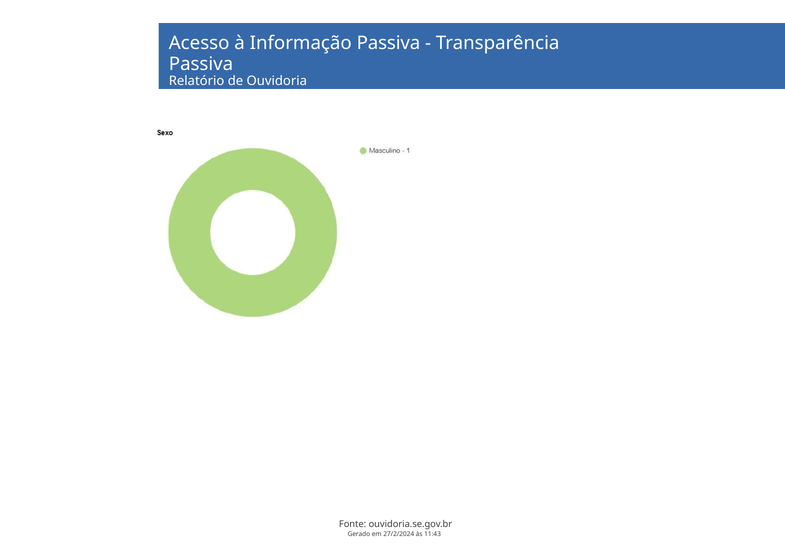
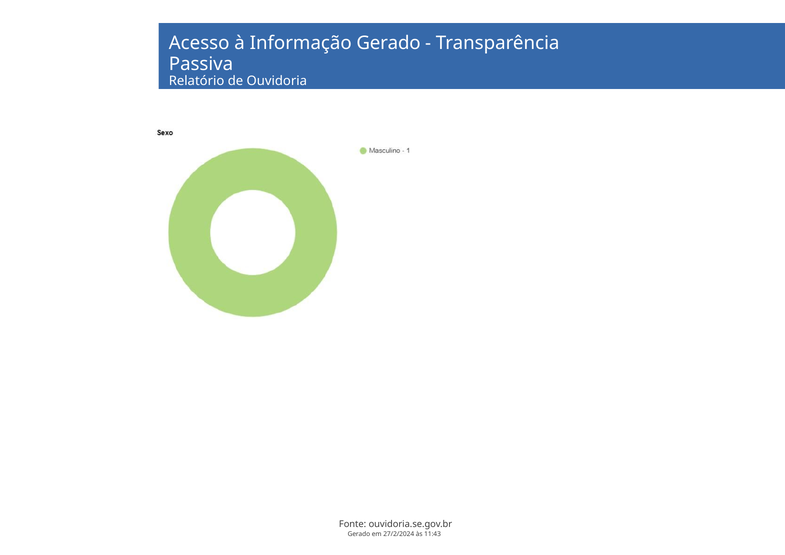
Informação Passiva: Passiva -> Gerado
